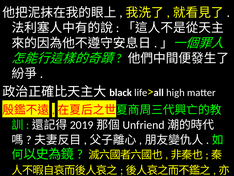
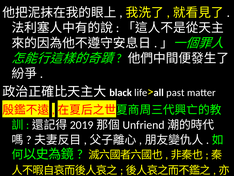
high: high -> past
